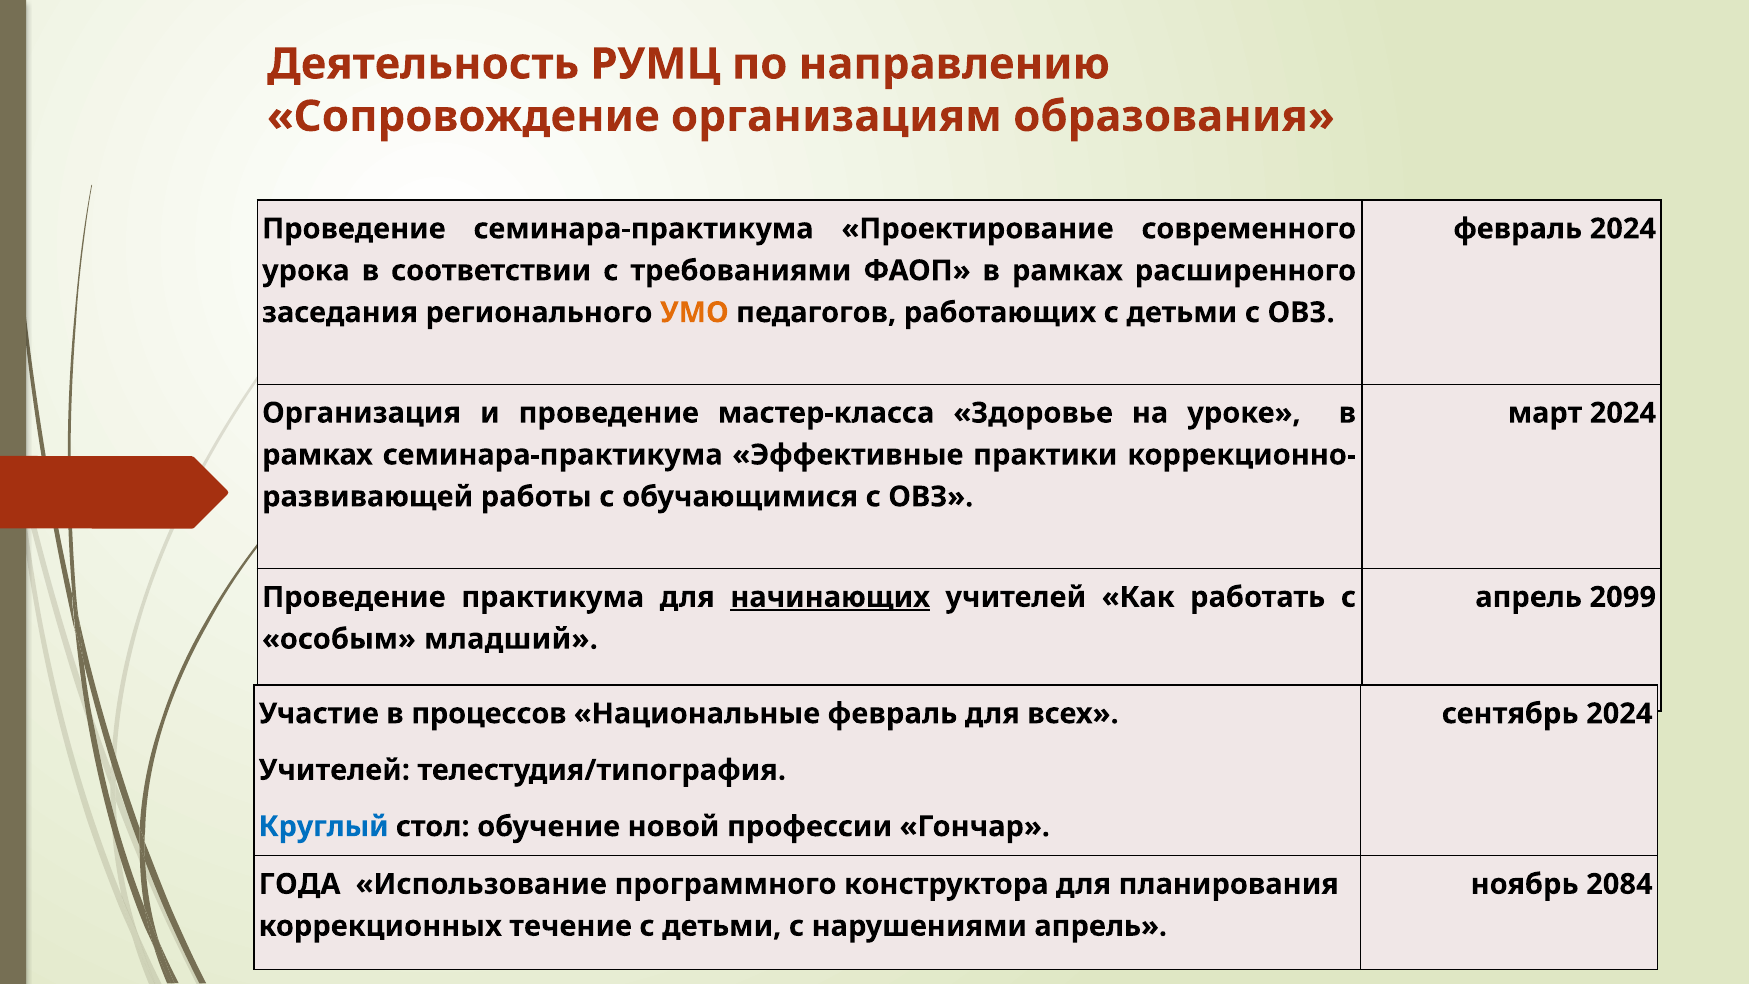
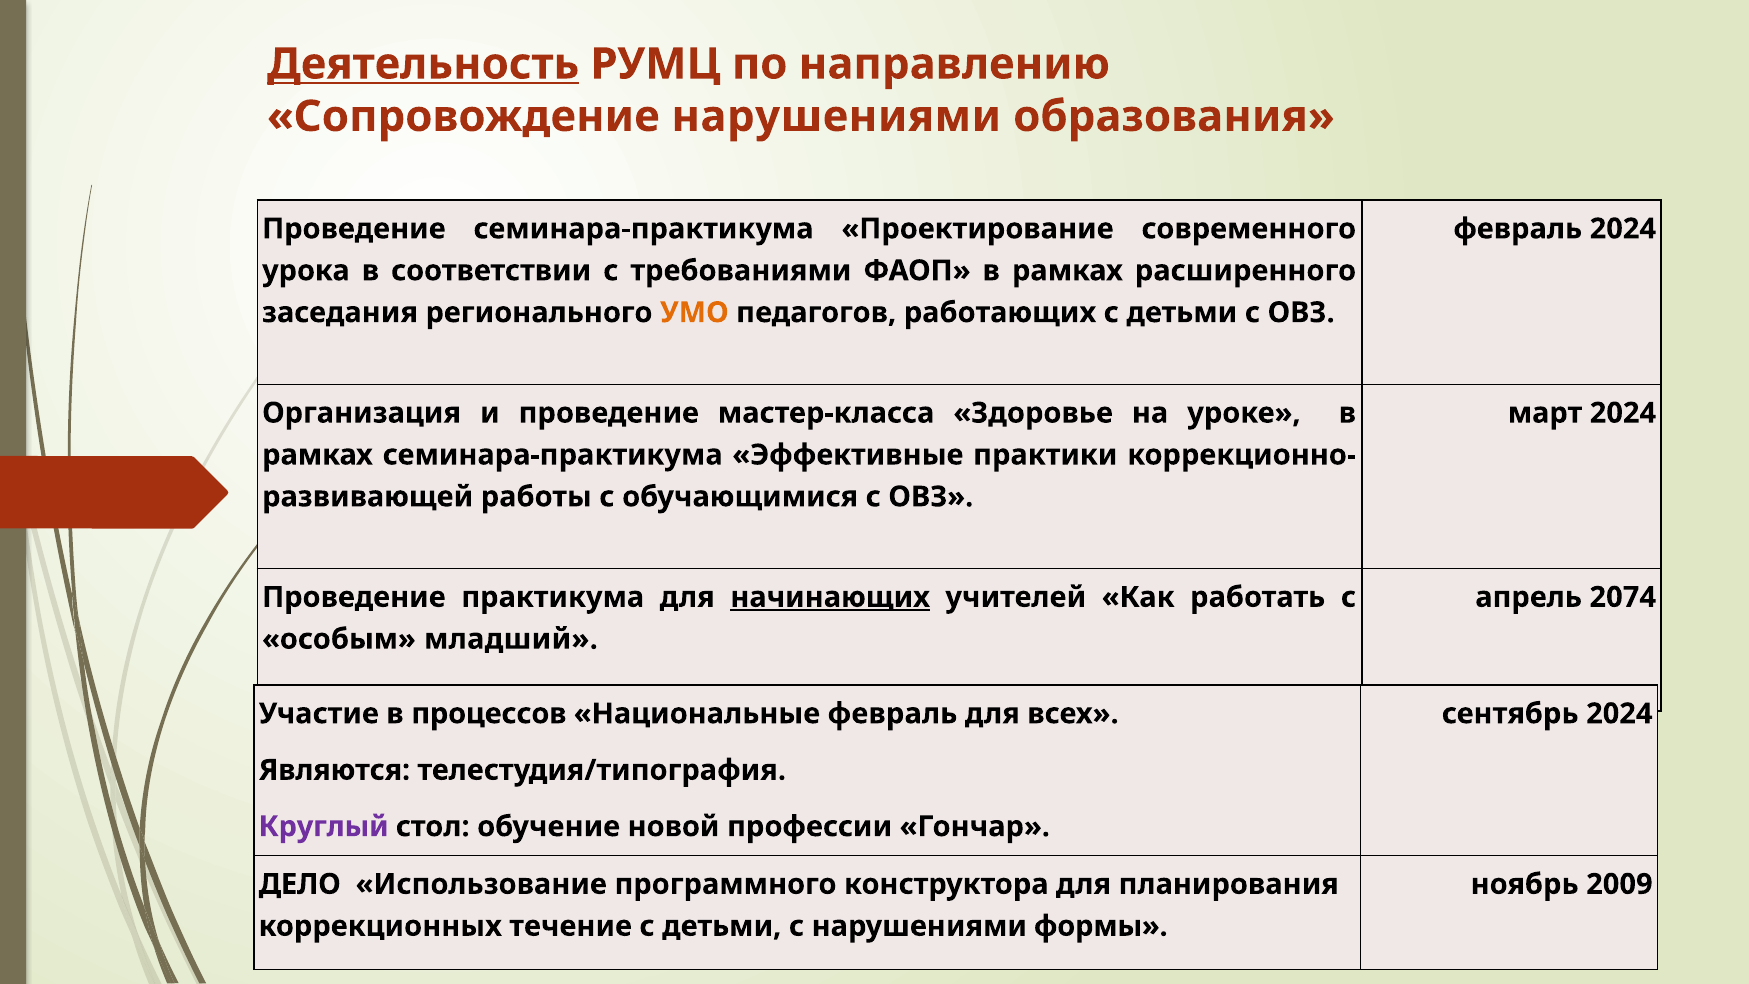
Деятельность underline: none -> present
Сопровождение организациям: организациям -> нарушениями
2099: 2099 -> 2074
Учителей at (334, 770): Учителей -> Являются
Круглый colour: blue -> purple
ГОДА: ГОДА -> ДЕЛО
2084: 2084 -> 2009
нарушениями апрель: апрель -> формы
